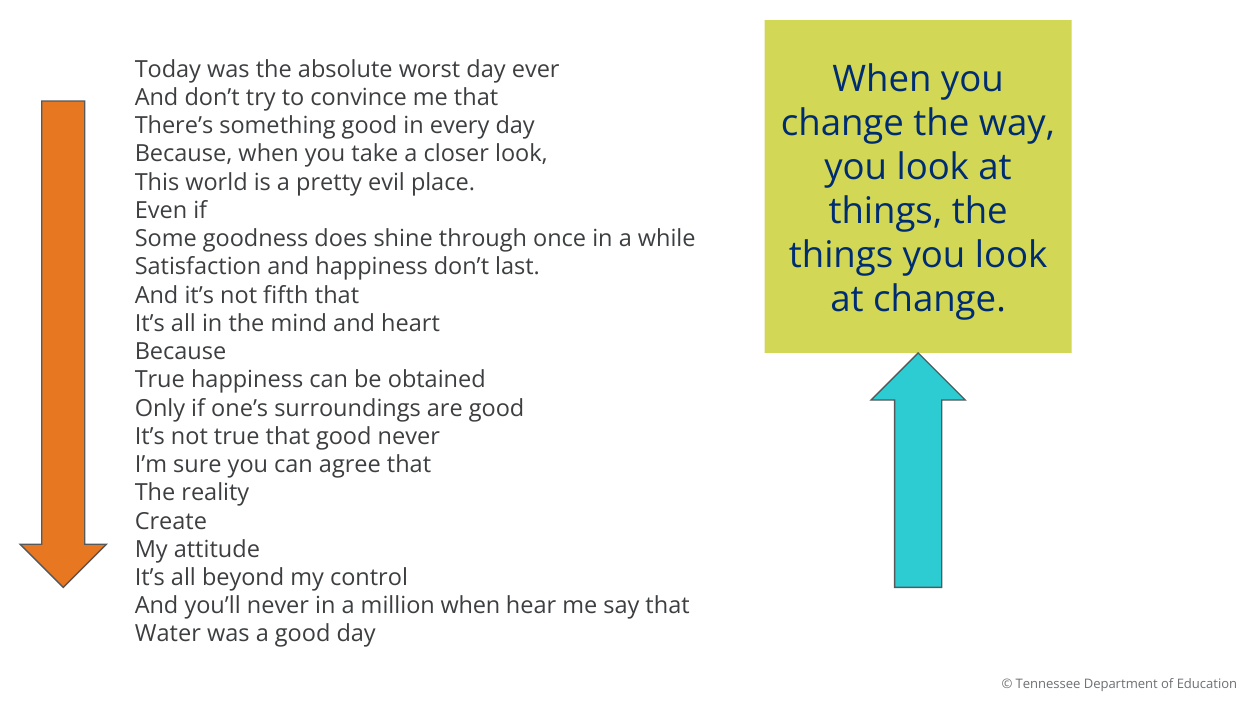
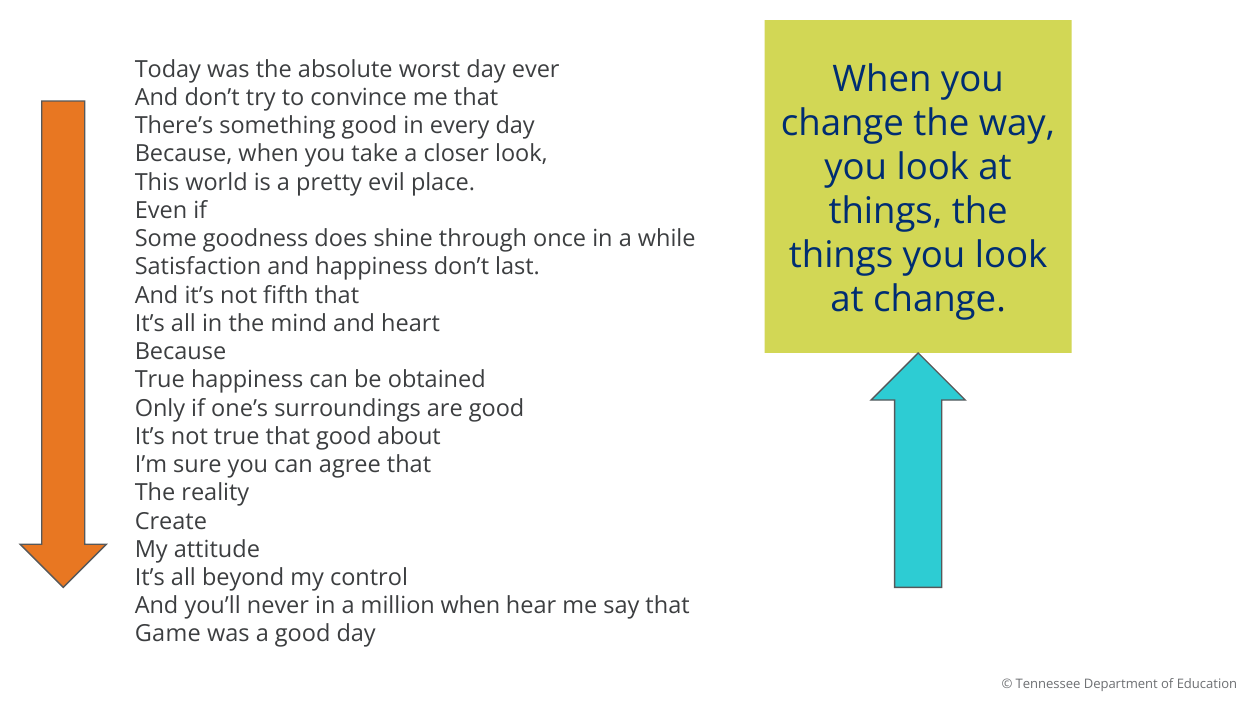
good never: never -> about
Water: Water -> Game
